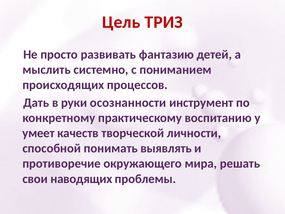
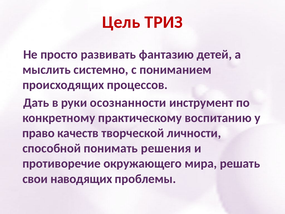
умеет: умеет -> право
выявлять: выявлять -> решения
